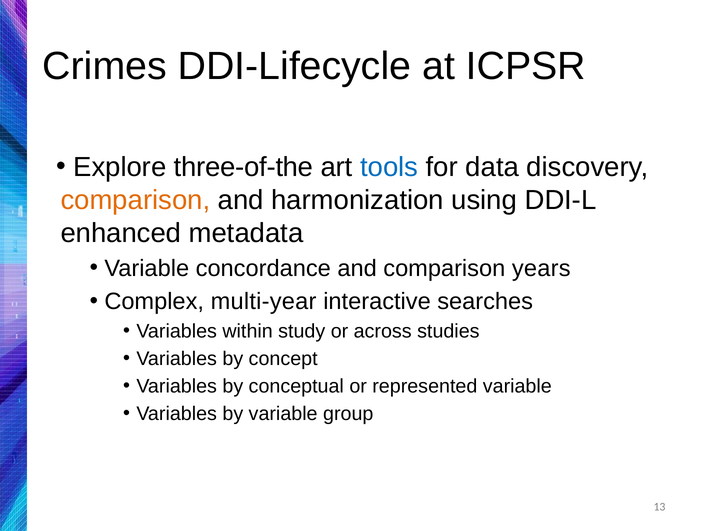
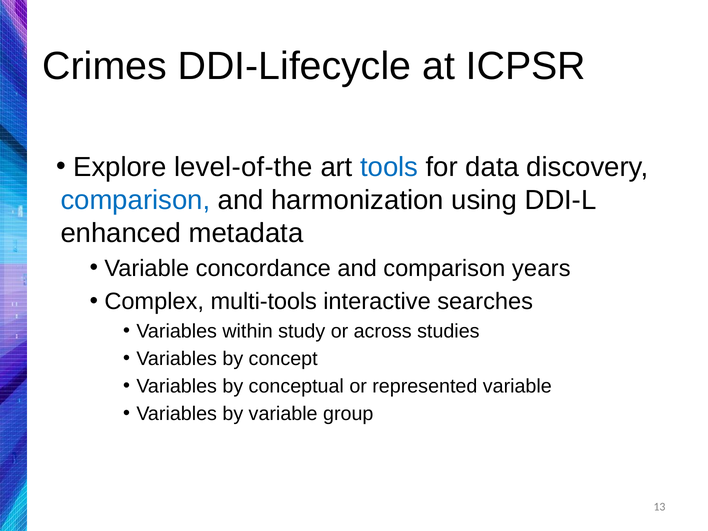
three-of-the: three-of-the -> level-of-the
comparison at (135, 200) colour: orange -> blue
multi-year: multi-year -> multi-tools
